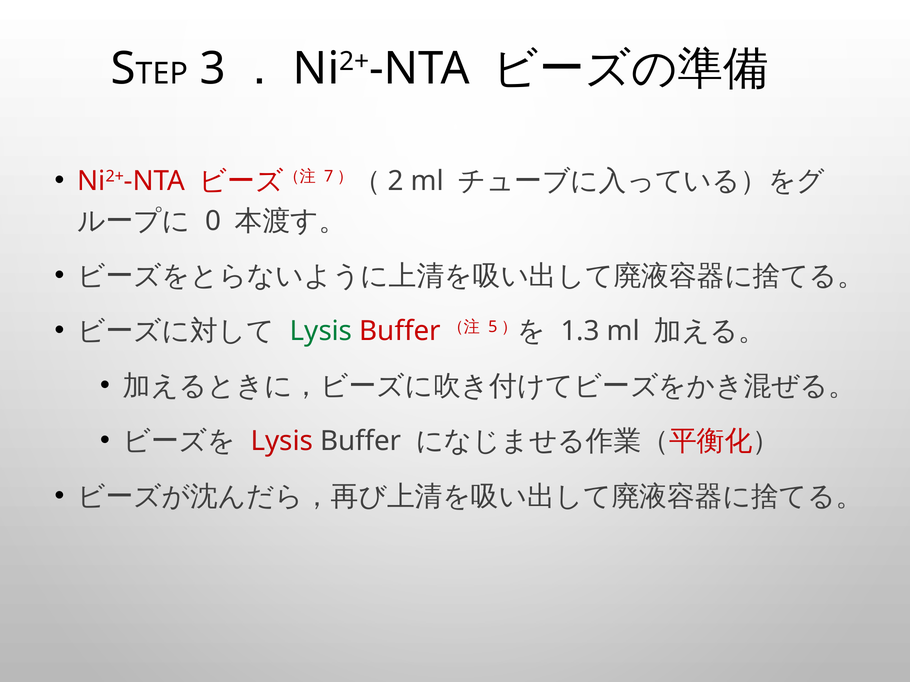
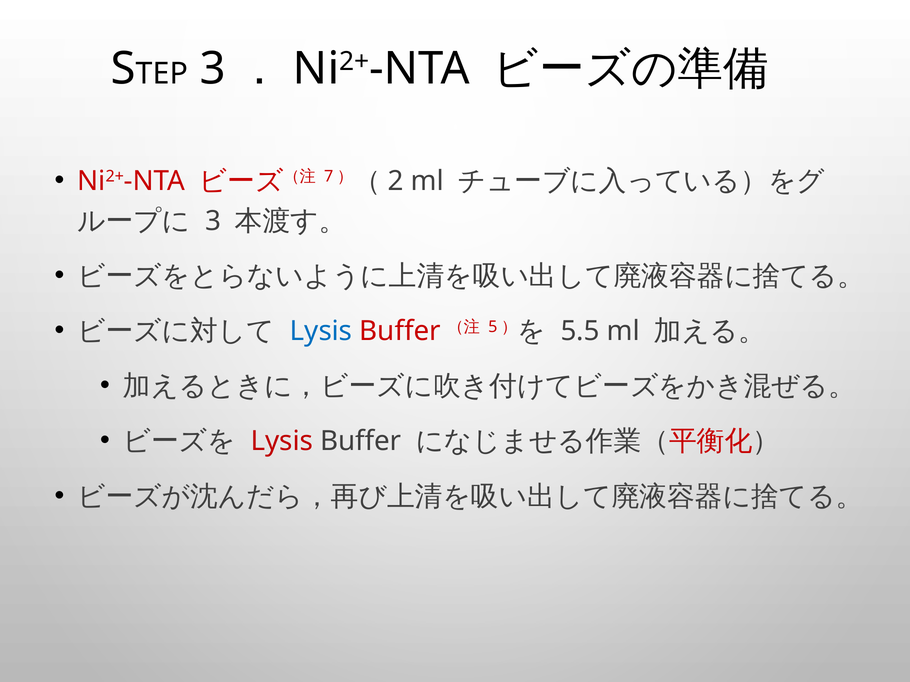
0 at (213, 221): 0 -> 3
Lysis at (321, 331) colour: green -> blue
1.3: 1.3 -> 5.5
